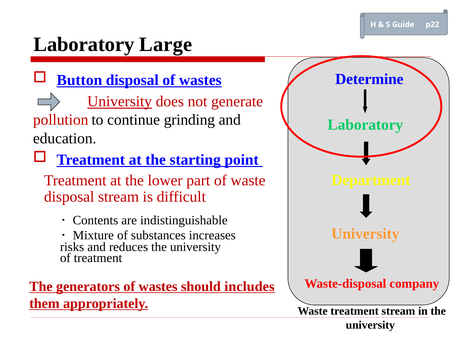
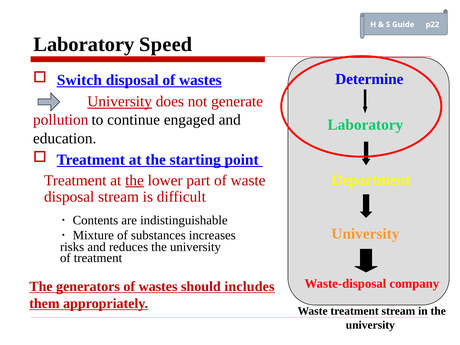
Large: Large -> Speed
Button: Button -> Switch
grinding: grinding -> engaged
the at (135, 180) underline: none -> present
